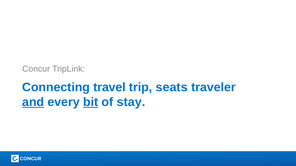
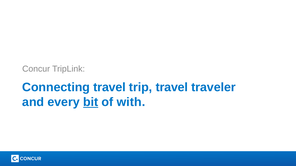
trip seats: seats -> travel
and underline: present -> none
stay: stay -> with
